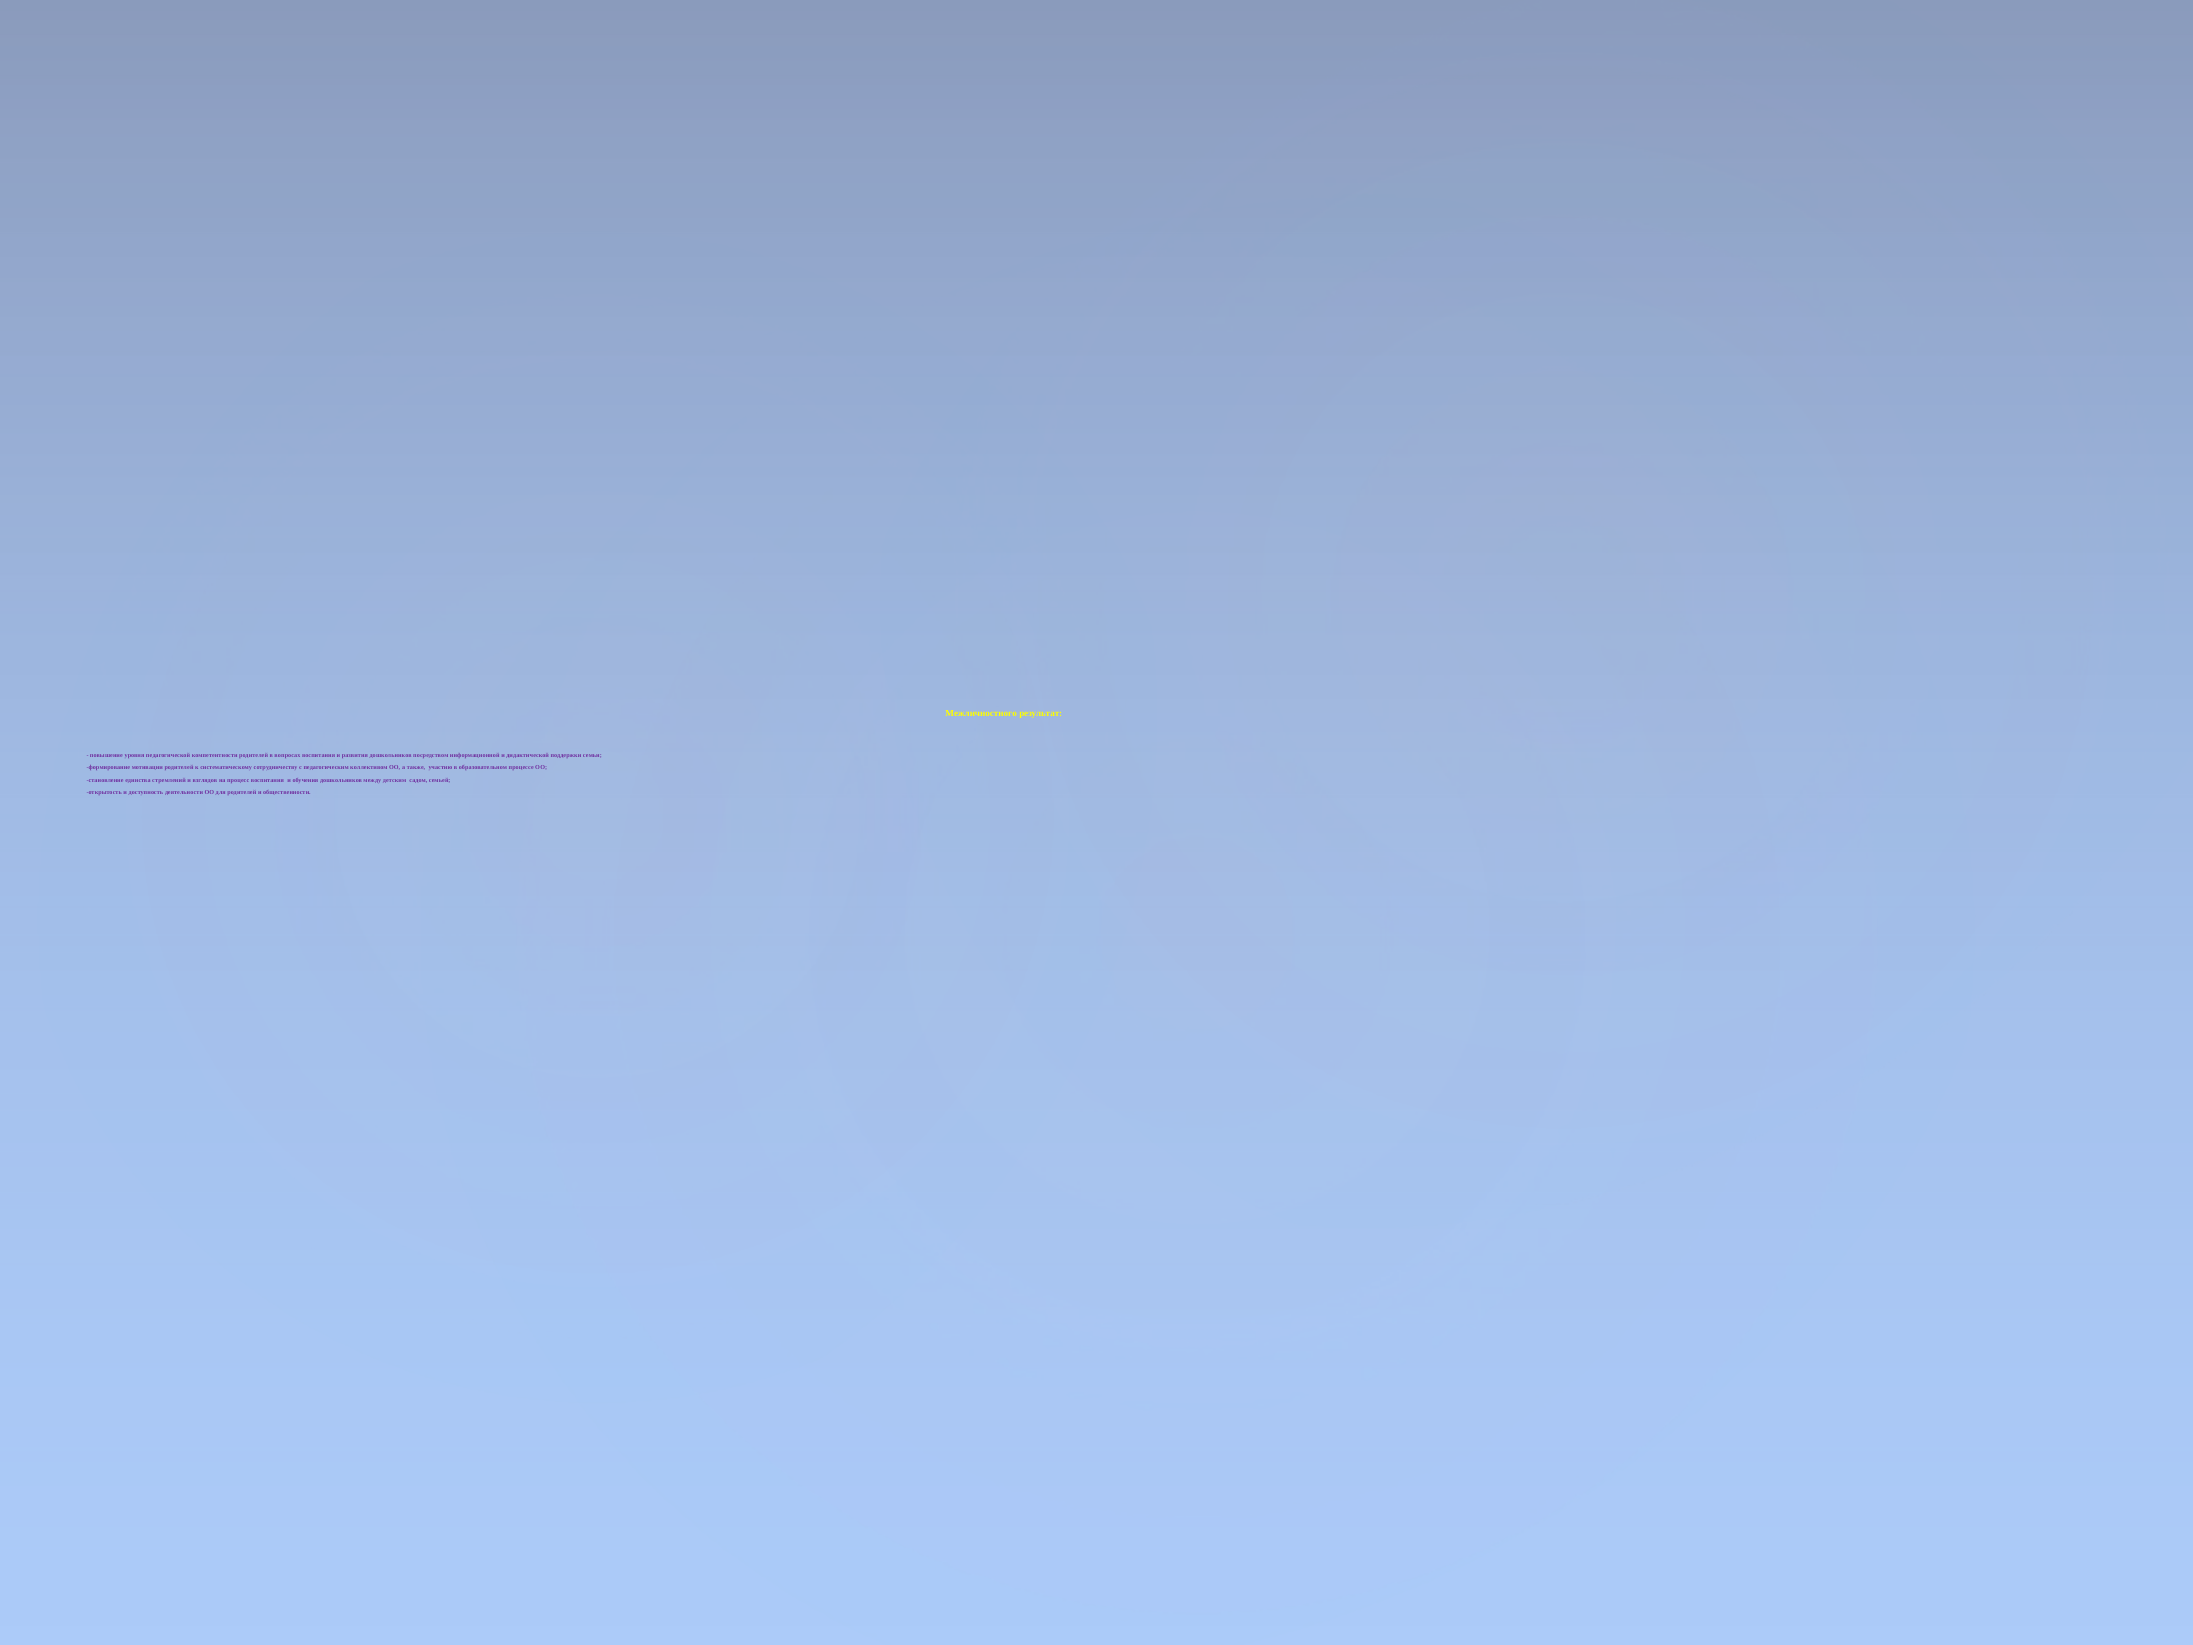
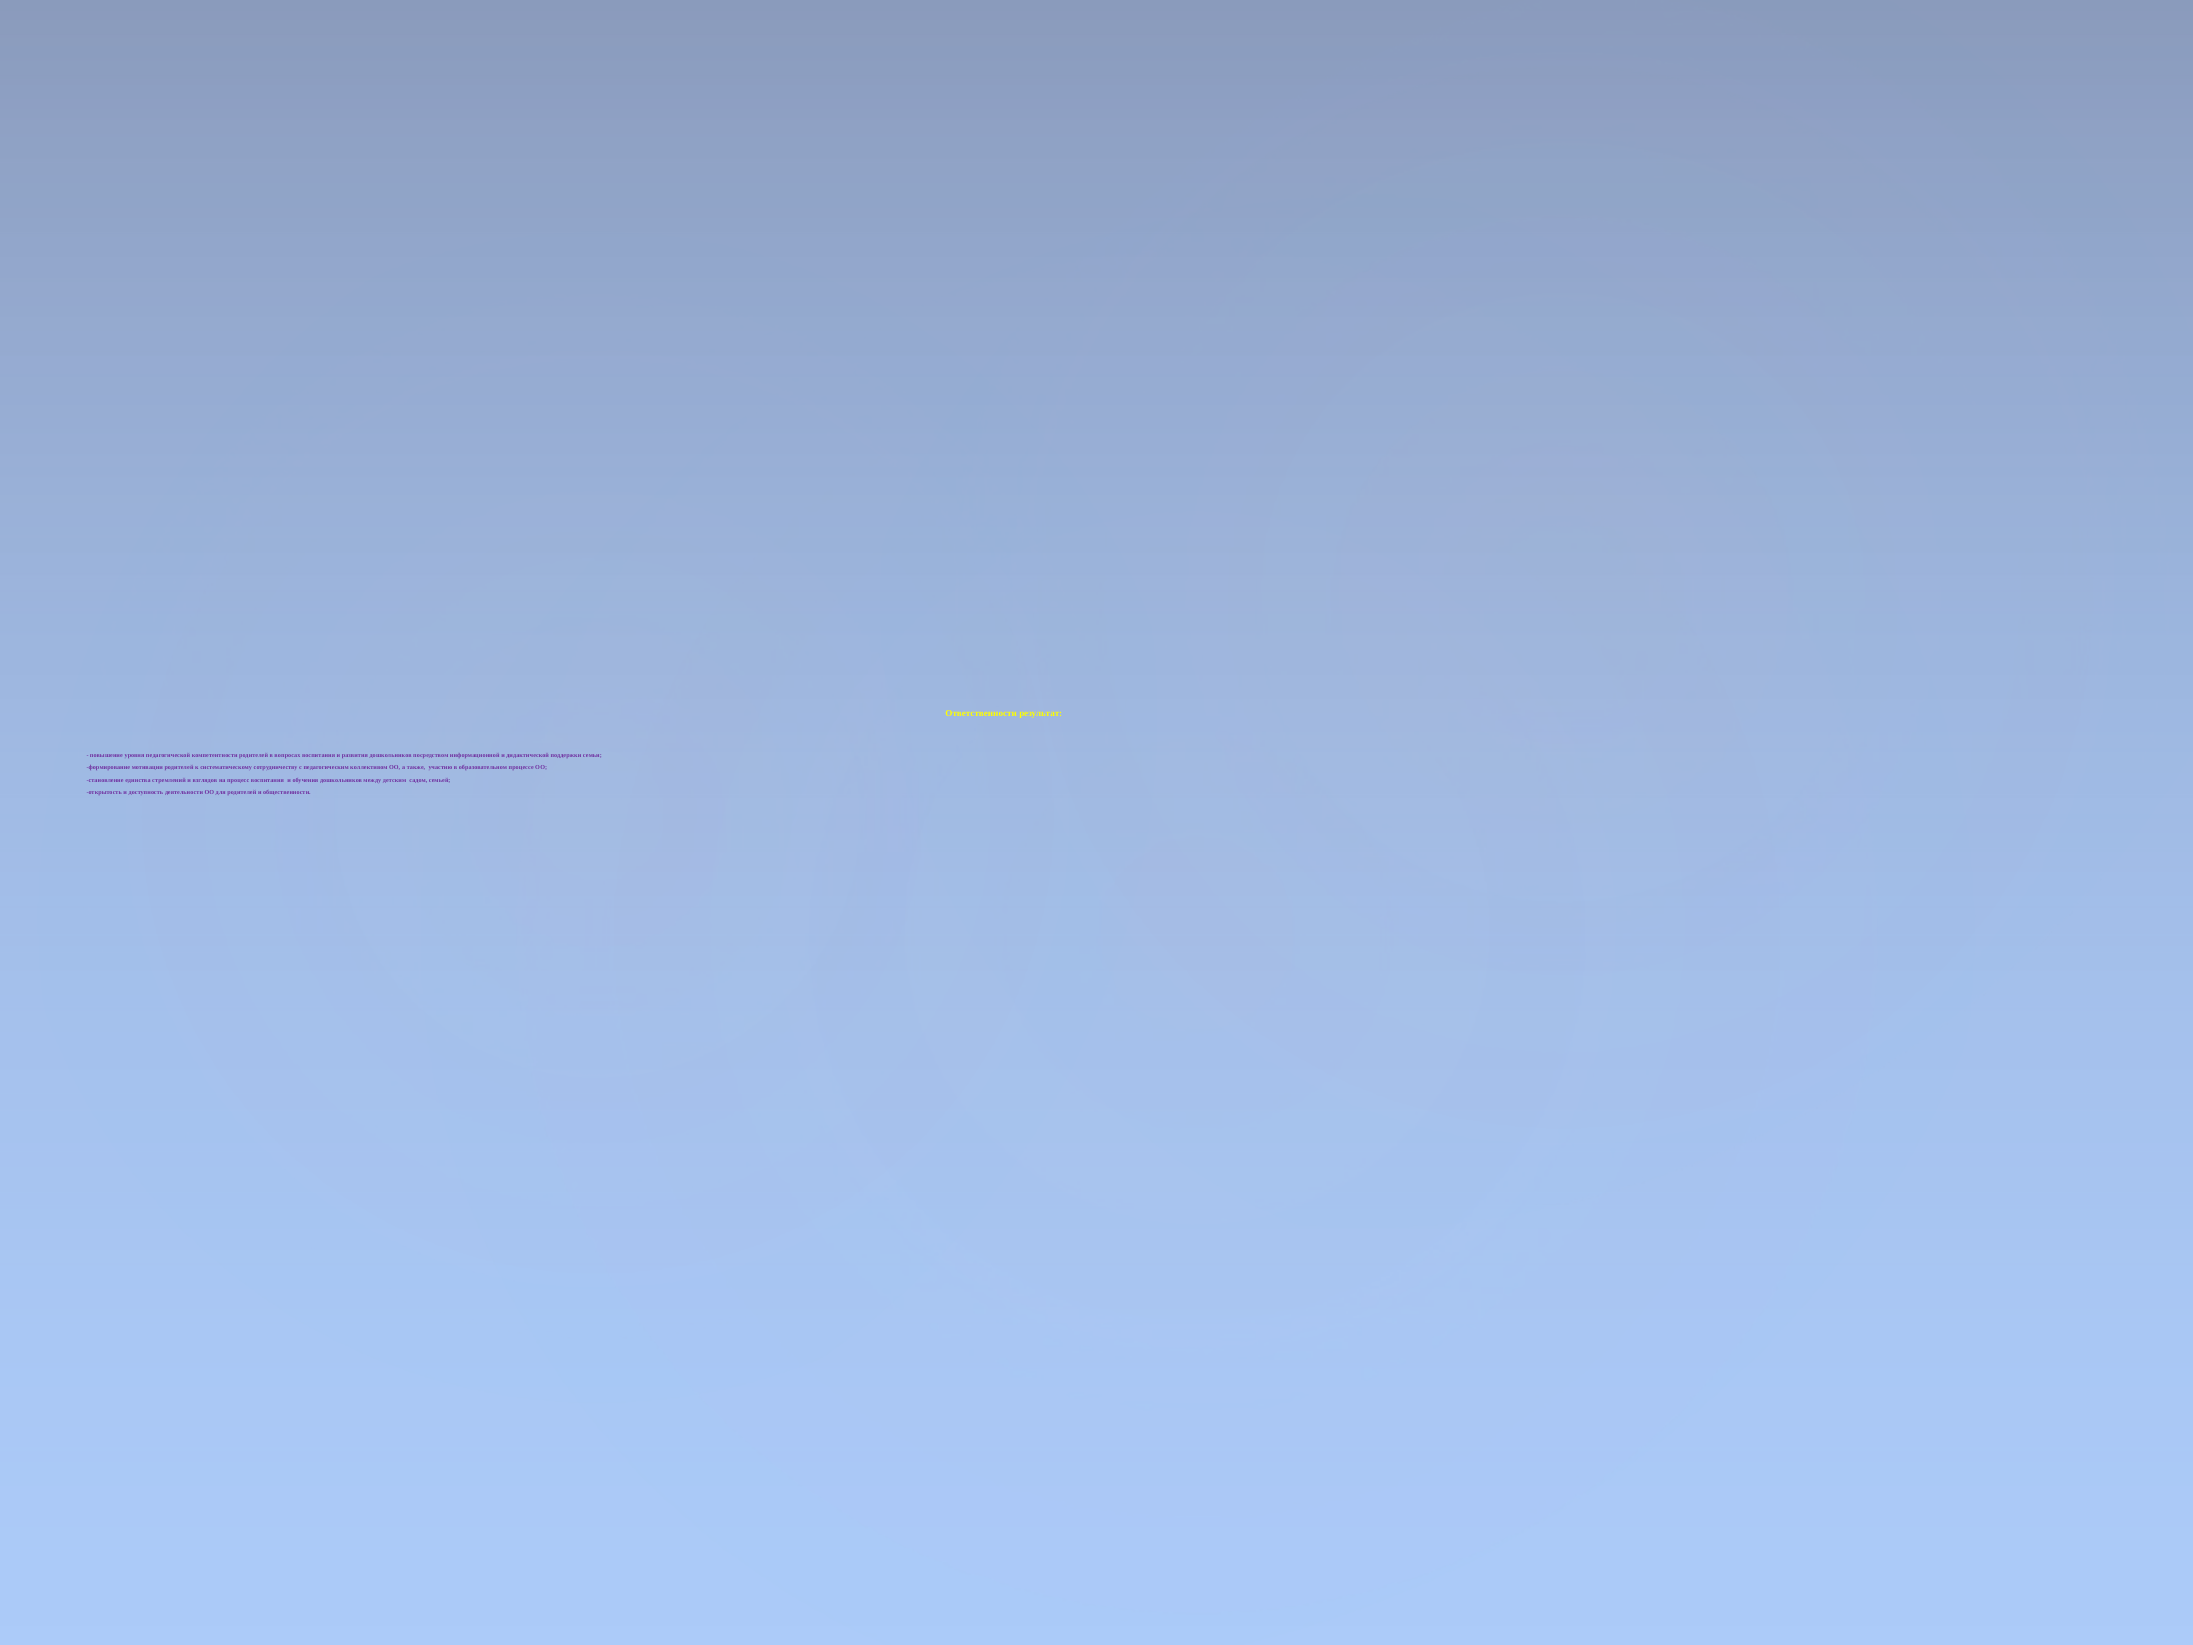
Межличностного: Межличностного -> Ответственности
